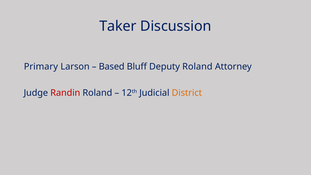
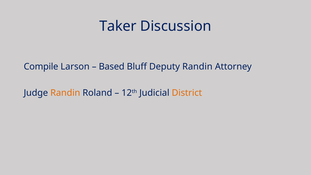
Primary: Primary -> Compile
Deputy Roland: Roland -> Randin
Randin at (65, 93) colour: red -> orange
